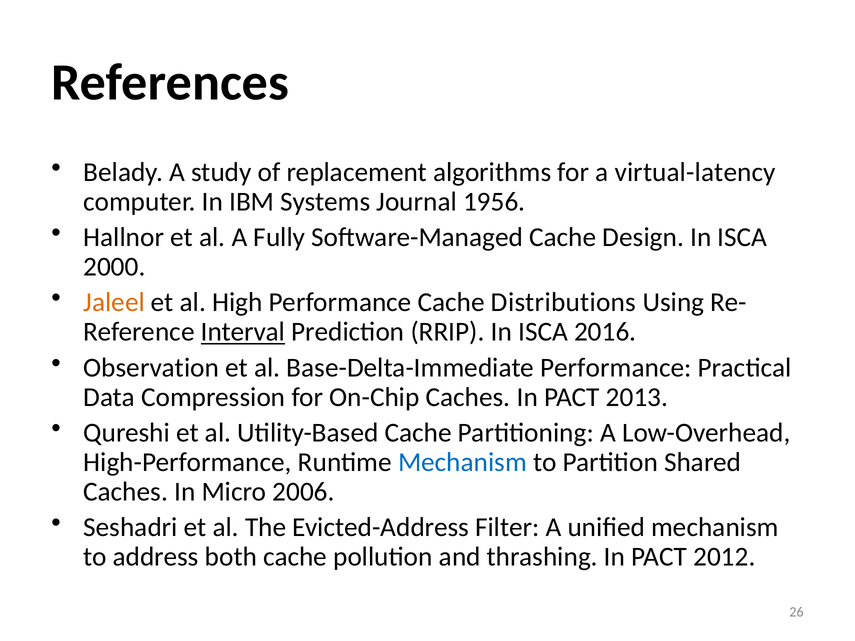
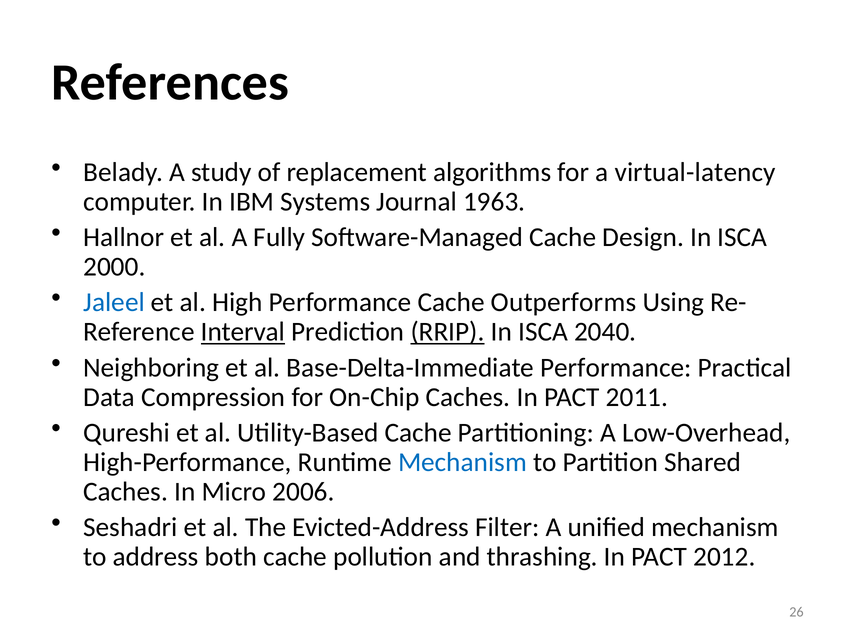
1956: 1956 -> 1963
Jaleel colour: orange -> blue
Distributions: Distributions -> Outperforms
RRIP underline: none -> present
2016: 2016 -> 2040
Observation: Observation -> Neighboring
2013: 2013 -> 2011
